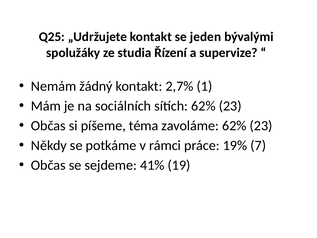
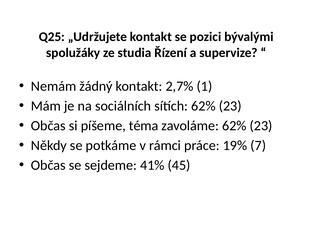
jeden: jeden -> pozici
19: 19 -> 45
